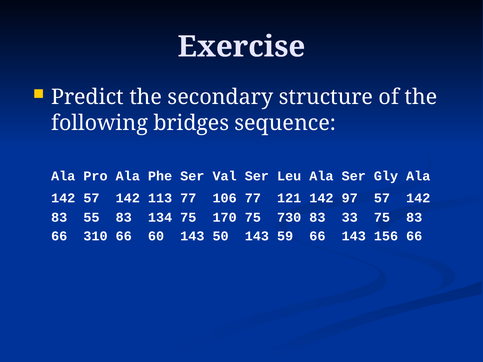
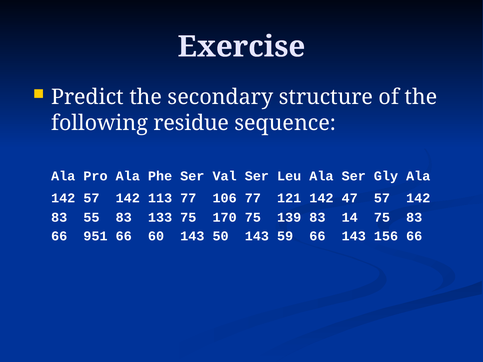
bridges: bridges -> residue
97: 97 -> 47
134: 134 -> 133
730: 730 -> 139
33: 33 -> 14
310: 310 -> 951
